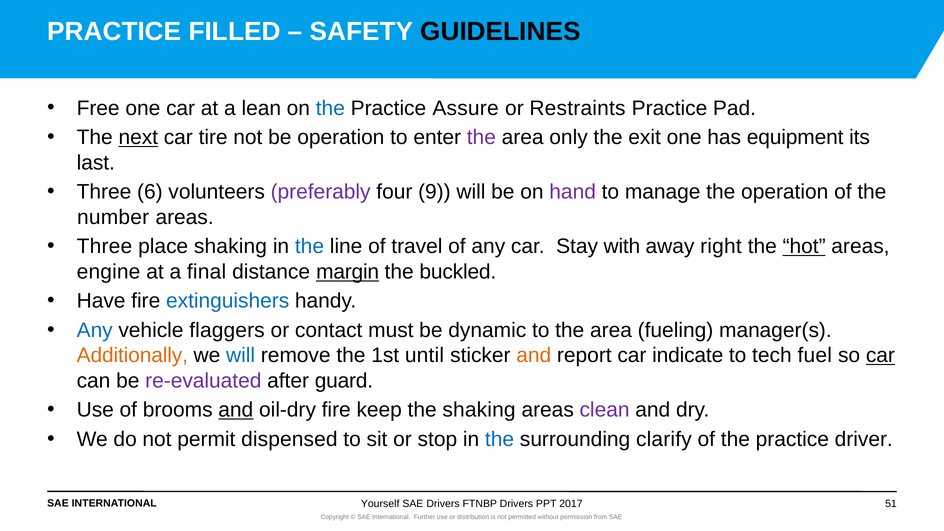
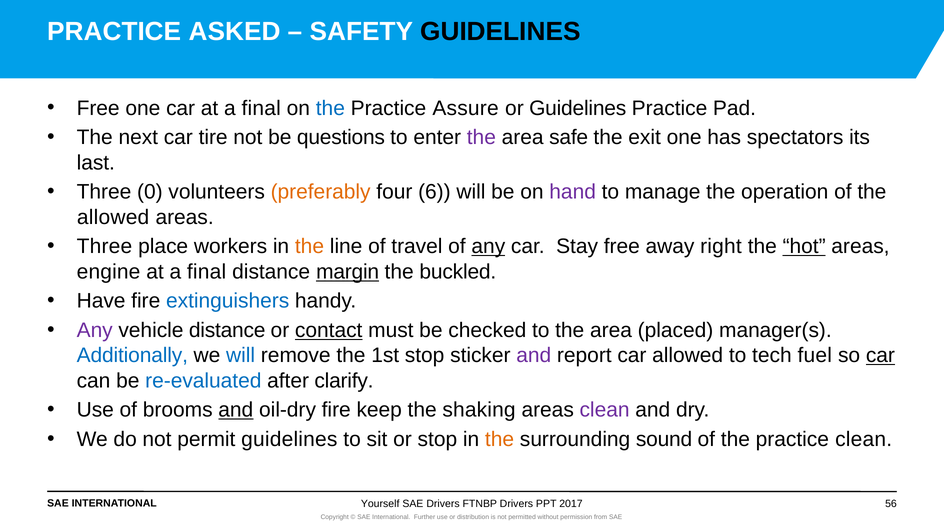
FILLED: FILLED -> ASKED
car at a lean: lean -> final
or Restraints: Restraints -> Guidelines
next underline: present -> none
be operation: operation -> questions
only: only -> safe
equipment: equipment -> spectators
6: 6 -> 0
preferably colour: purple -> orange
9: 9 -> 6
number at (113, 217): number -> allowed
place shaking: shaking -> workers
the at (309, 247) colour: blue -> orange
any at (488, 247) underline: none -> present
Stay with: with -> free
Any at (95, 330) colour: blue -> purple
vehicle flaggers: flaggers -> distance
contact underline: none -> present
dynamic: dynamic -> checked
fueling: fueling -> placed
Additionally colour: orange -> blue
1st until: until -> stop
and at (534, 356) colour: orange -> purple
car indicate: indicate -> allowed
re-evaluated colour: purple -> blue
guard: guard -> clarify
permit dispensed: dispensed -> guidelines
the at (500, 439) colour: blue -> orange
clarify: clarify -> sound
practice driver: driver -> clean
51: 51 -> 56
